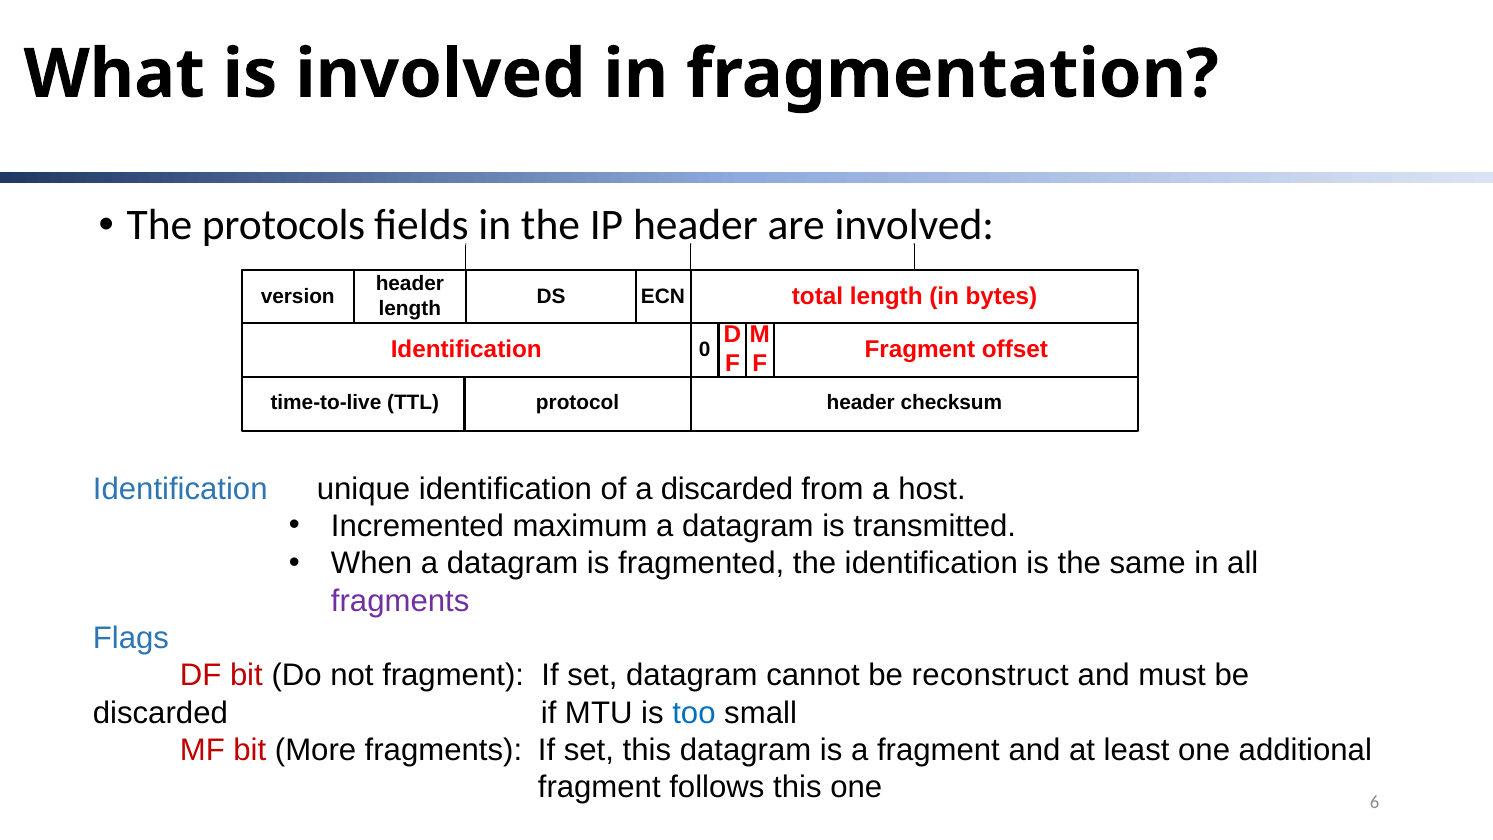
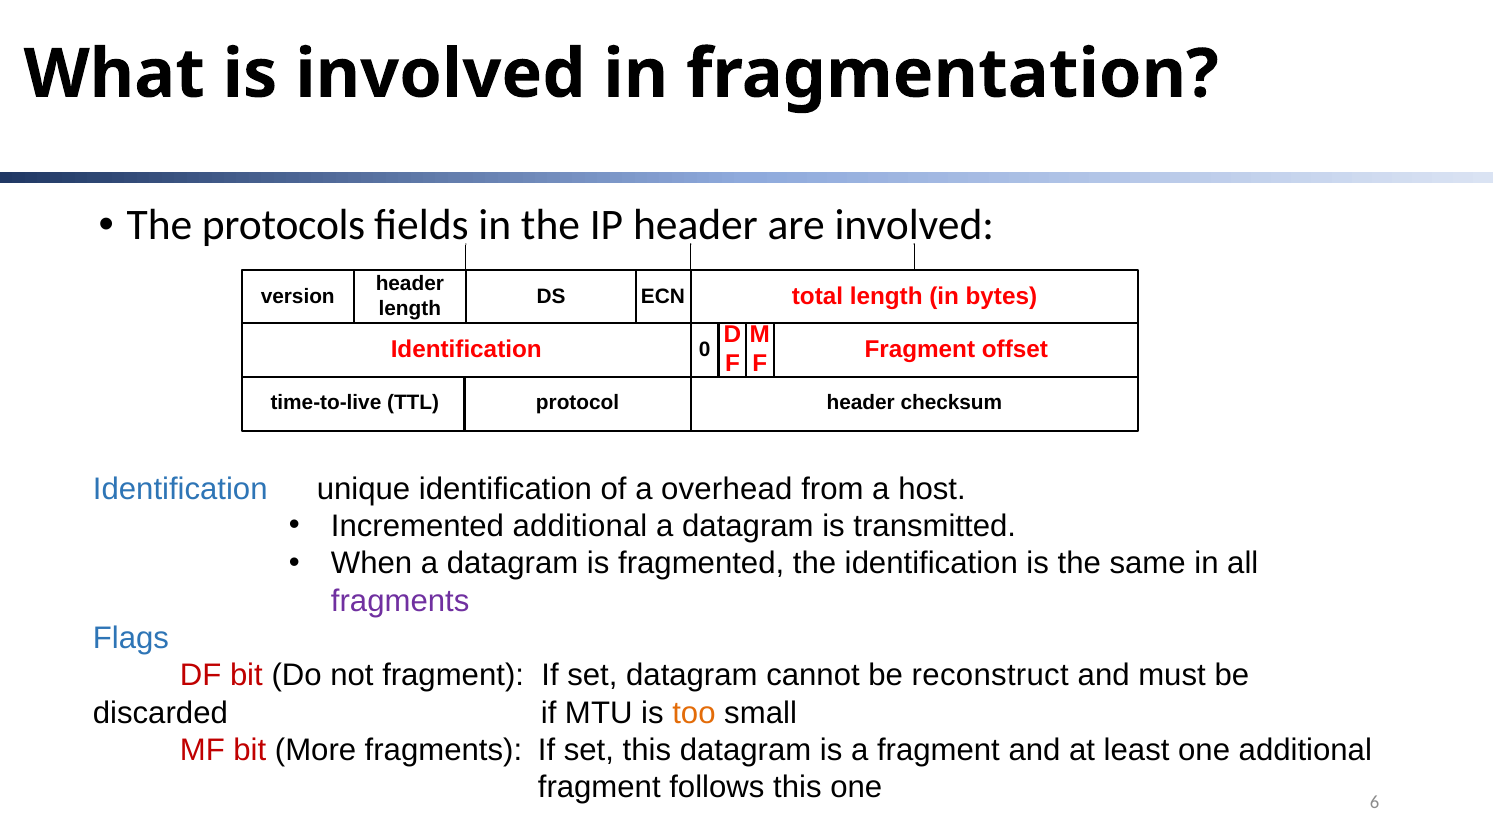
a discarded: discarded -> overhead
Incremented maximum: maximum -> additional
too colour: blue -> orange
